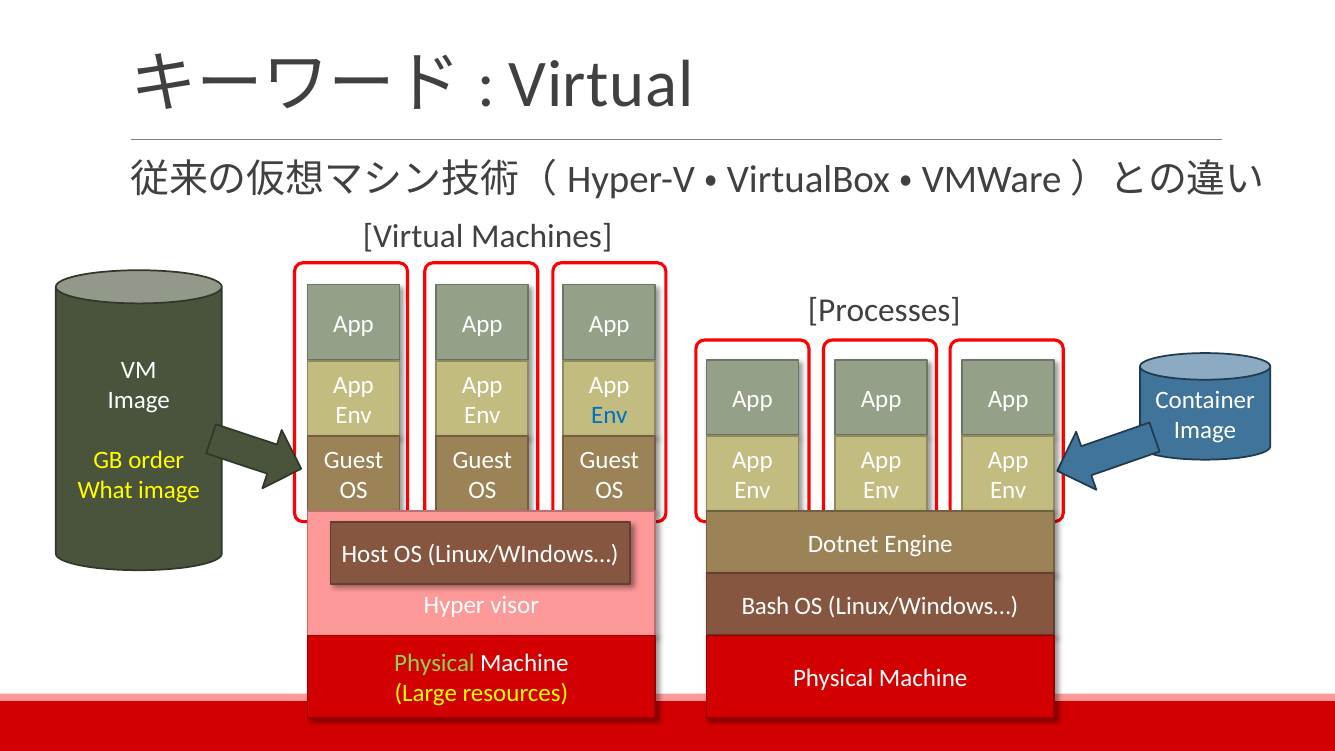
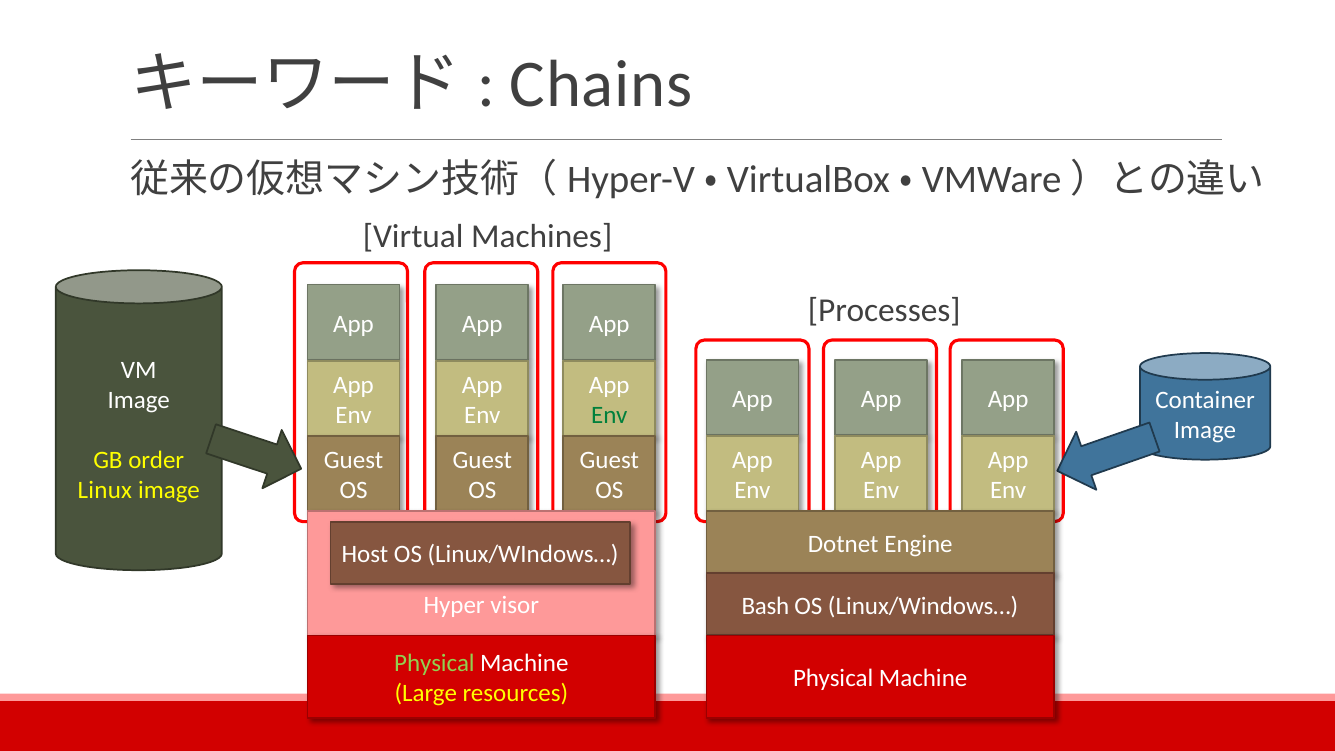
Virtual at (601, 84): Virtual -> Chains
Env at (609, 415) colour: blue -> green
What: What -> Linux
